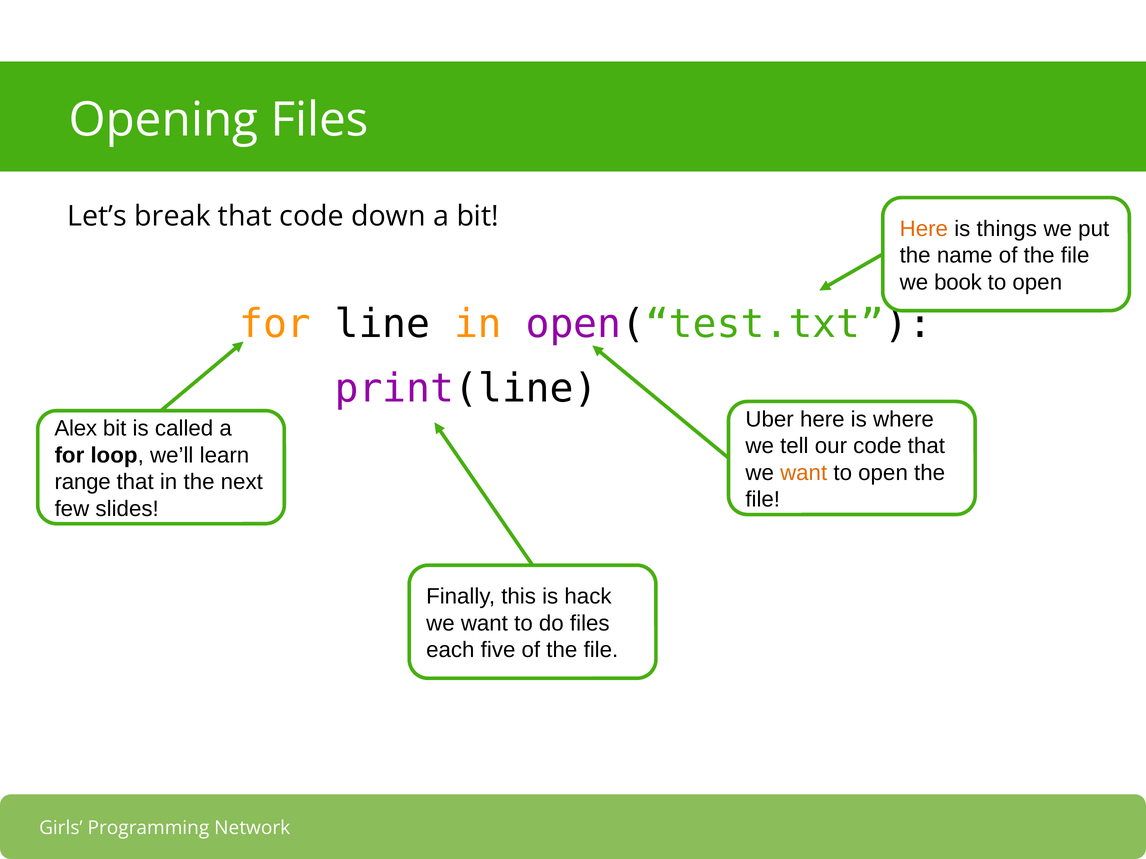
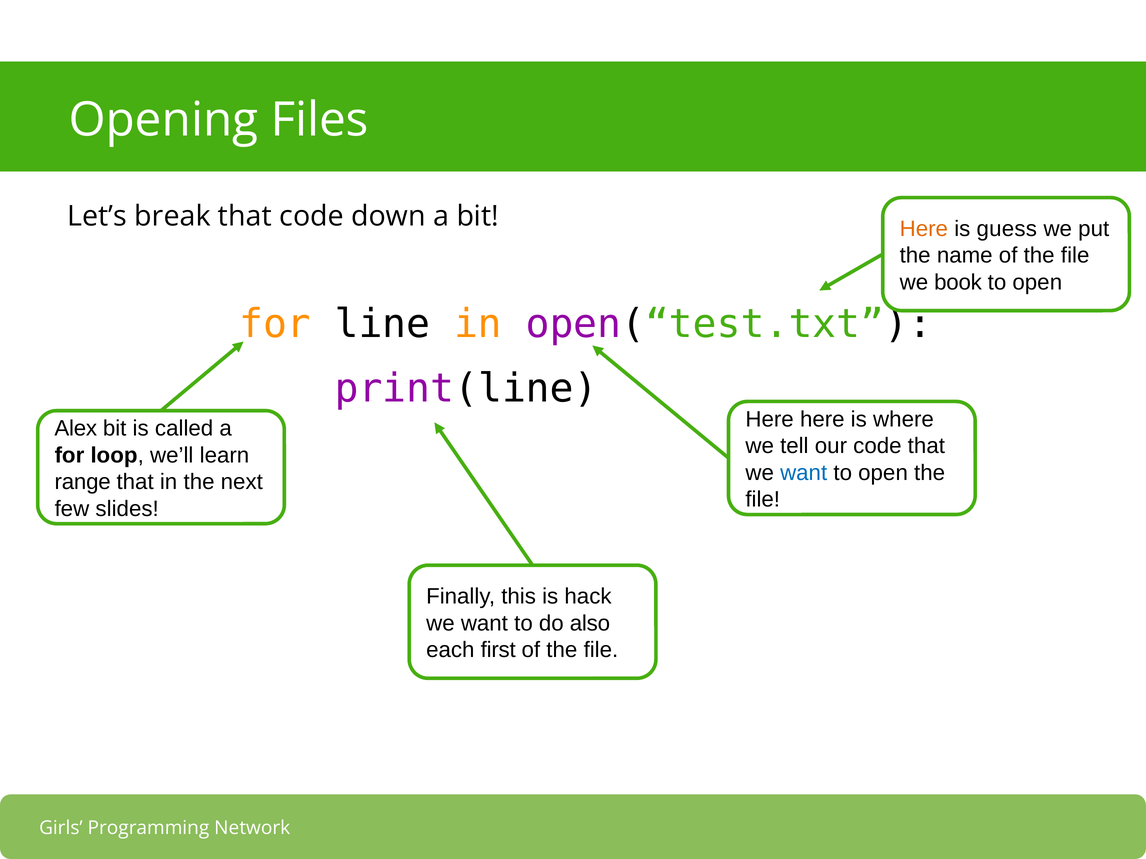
things: things -> guess
Uber at (770, 420): Uber -> Here
want at (804, 473) colour: orange -> blue
do files: files -> also
five: five -> first
